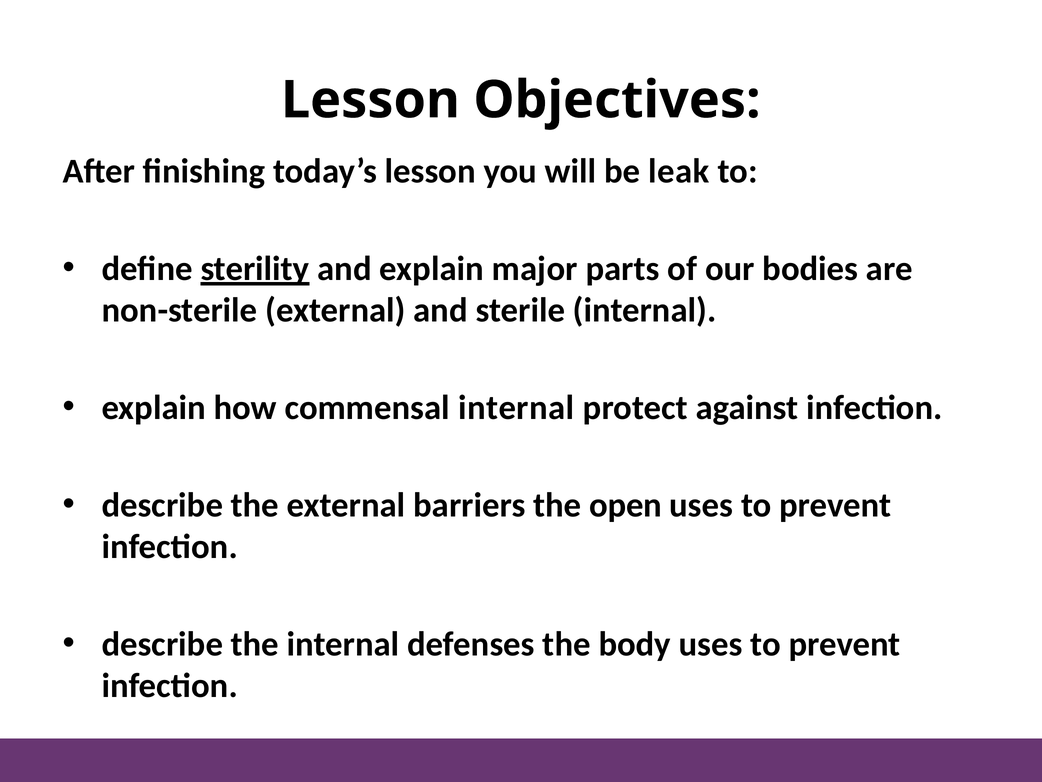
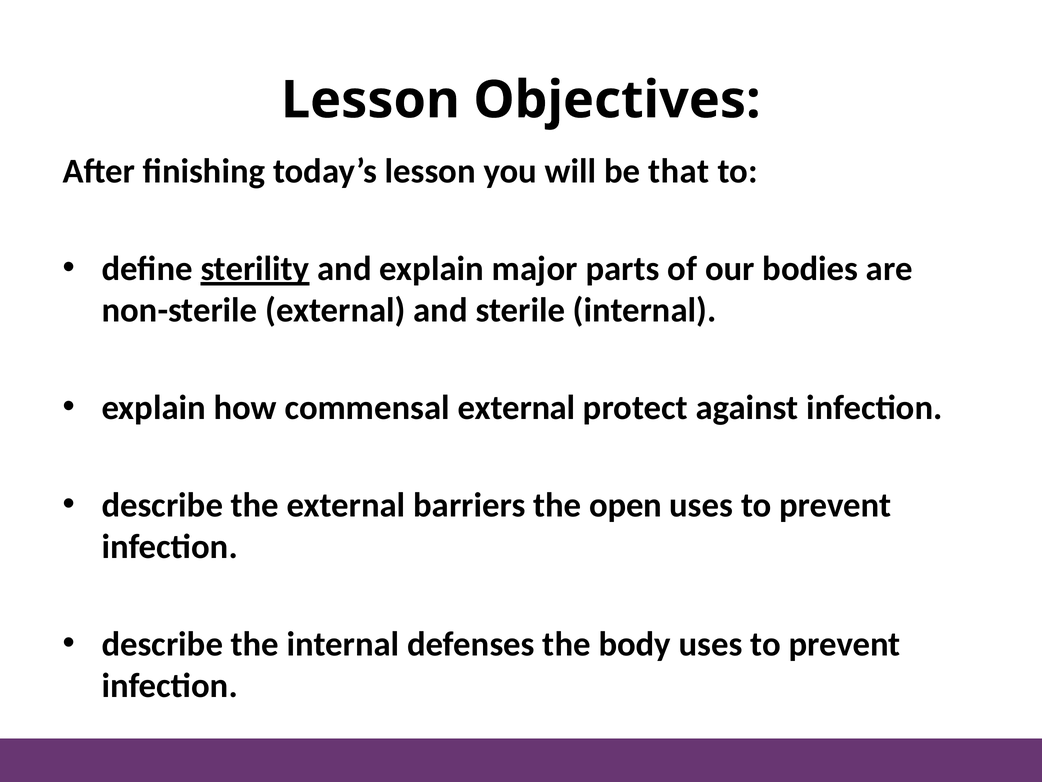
leak: leak -> that
commensal internal: internal -> external
